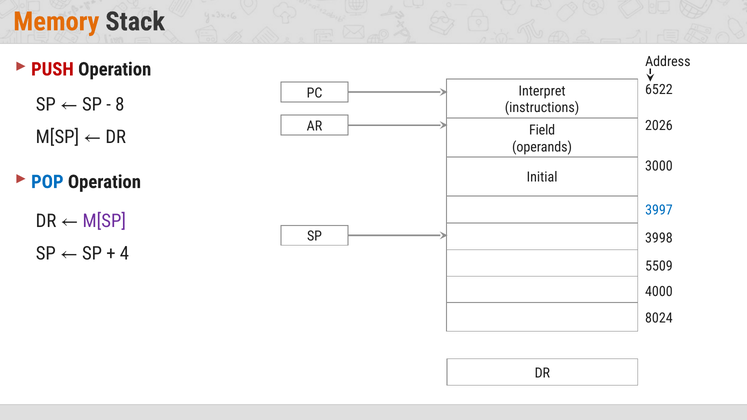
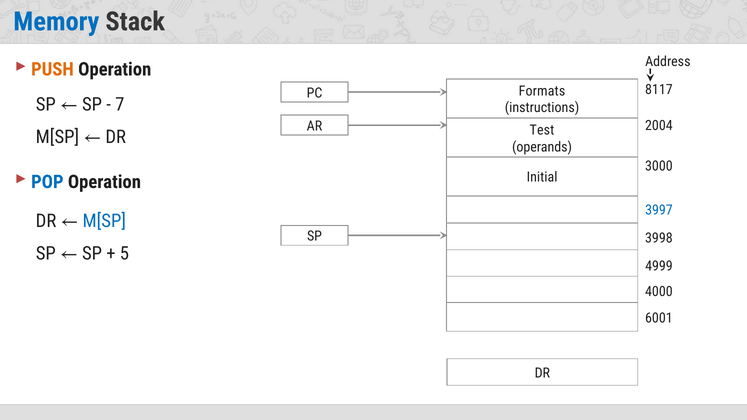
Memory colour: orange -> blue
PUSH colour: red -> orange
6522: 6522 -> 8117
Interpret: Interpret -> Formats
8: 8 -> 7
2026: 2026 -> 2004
Field: Field -> Test
M[SP at (104, 221) colour: purple -> blue
4: 4 -> 5
5509: 5509 -> 4999
8024: 8024 -> 6001
